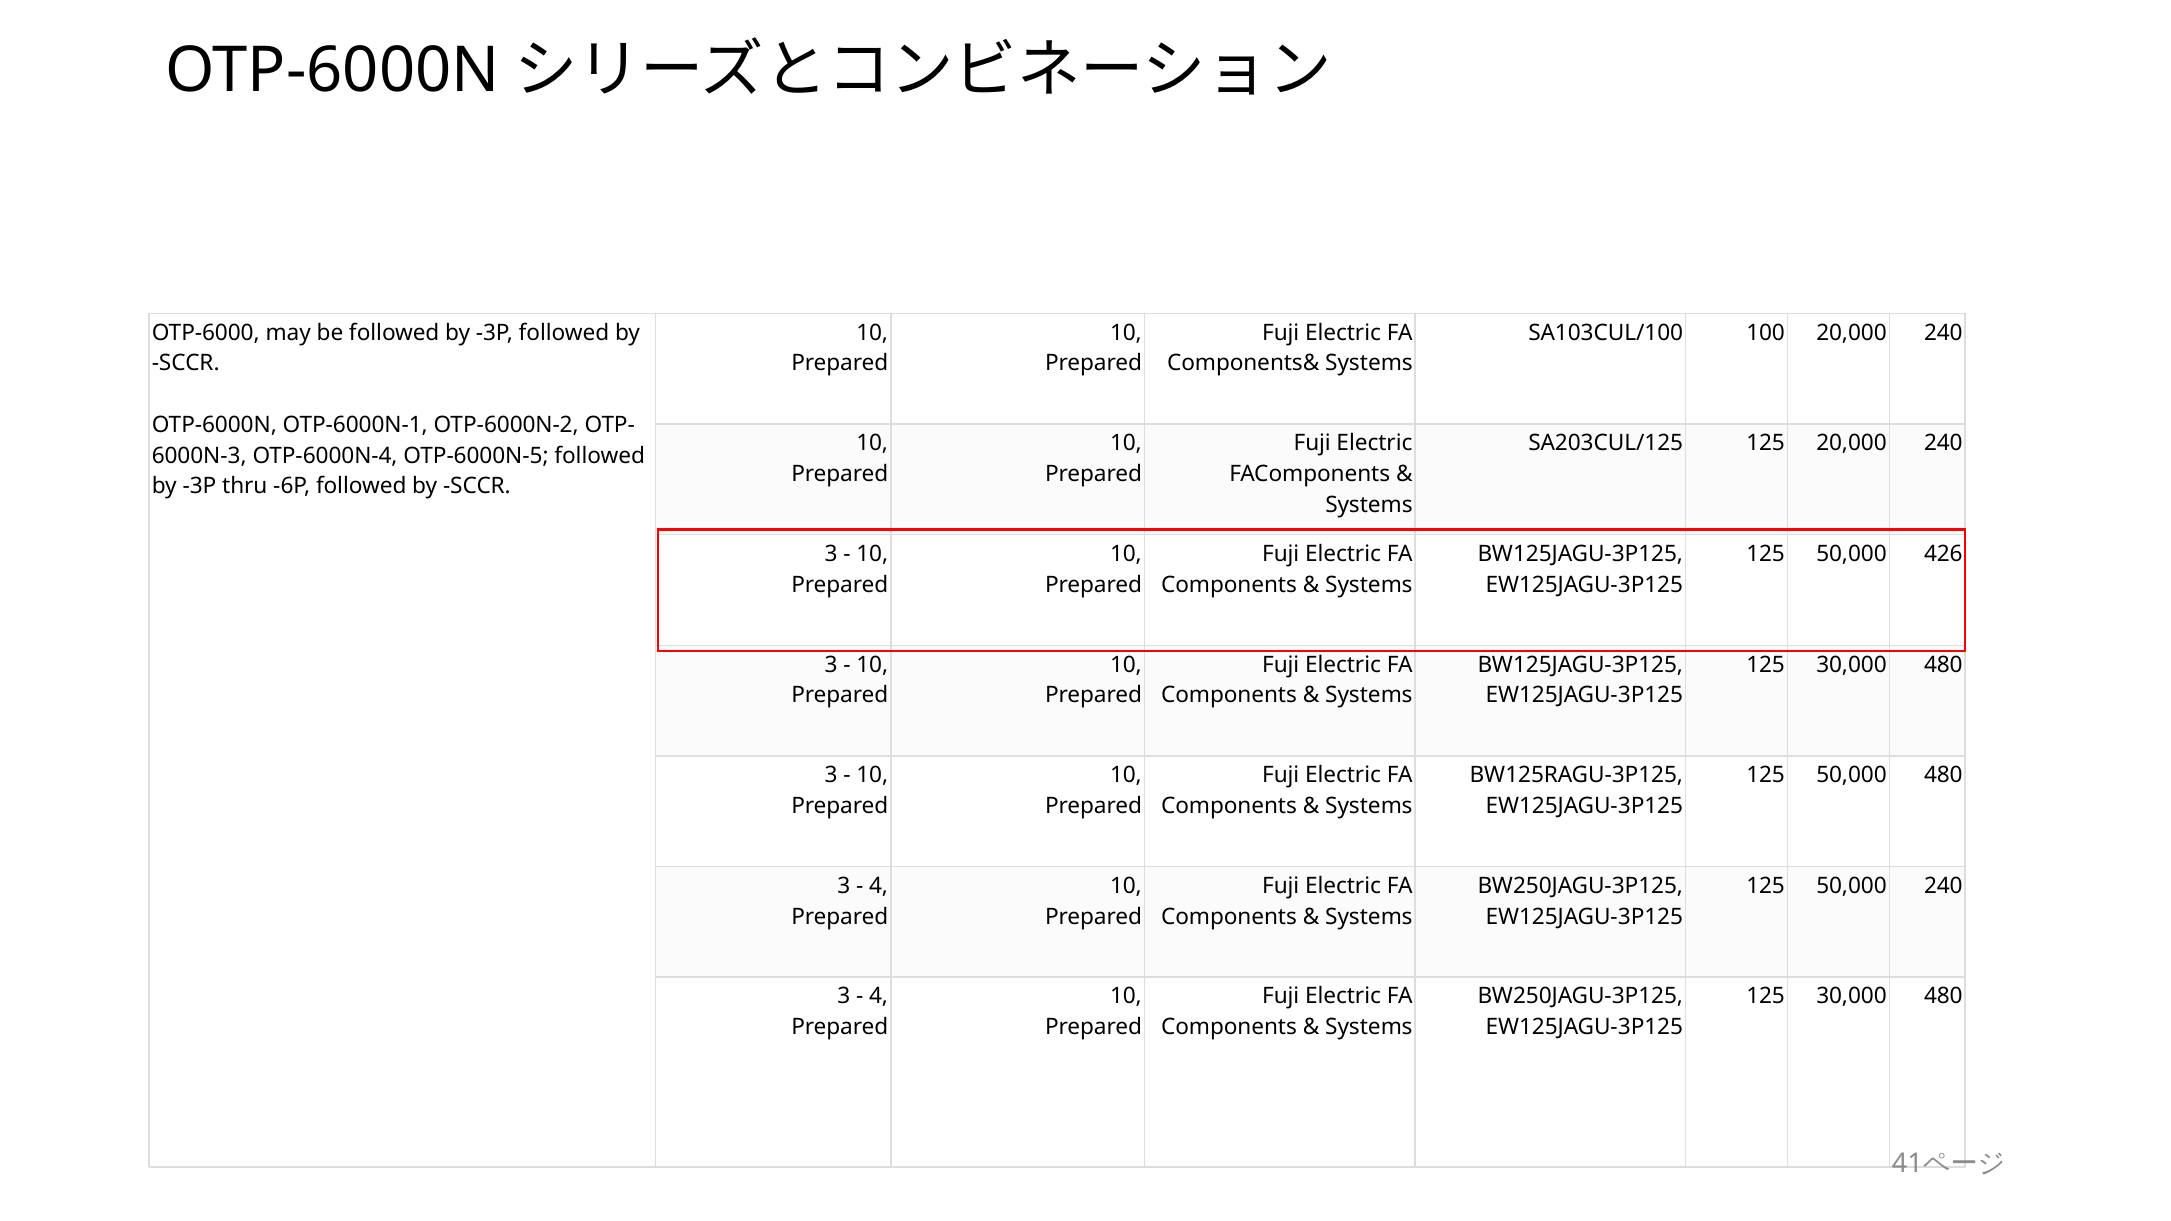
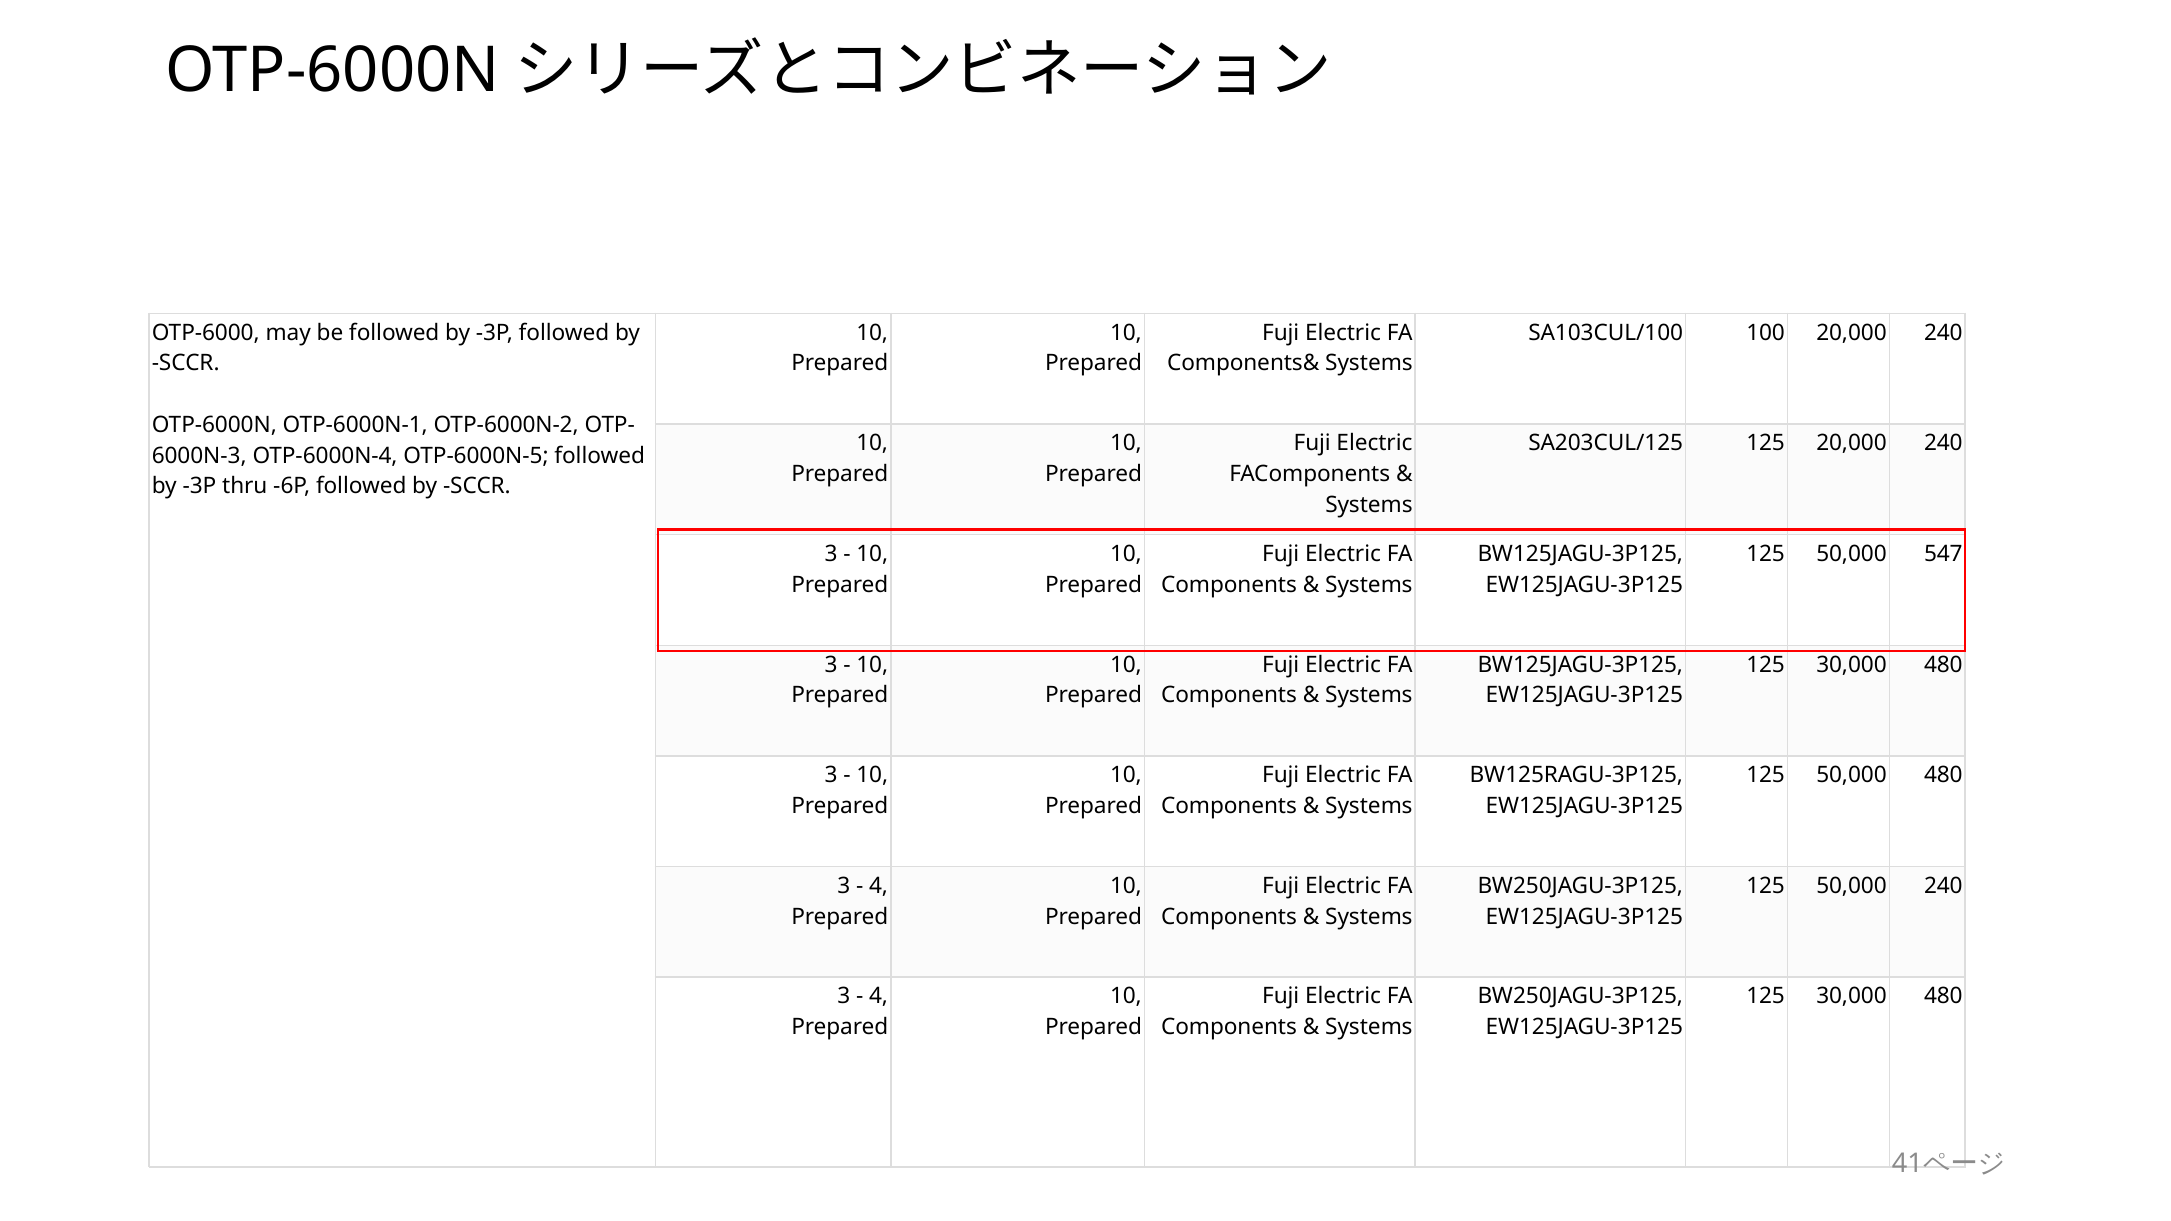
426: 426 -> 547
